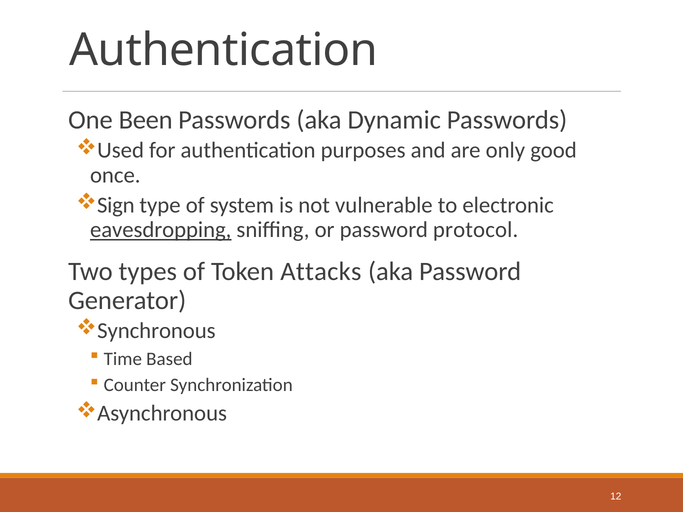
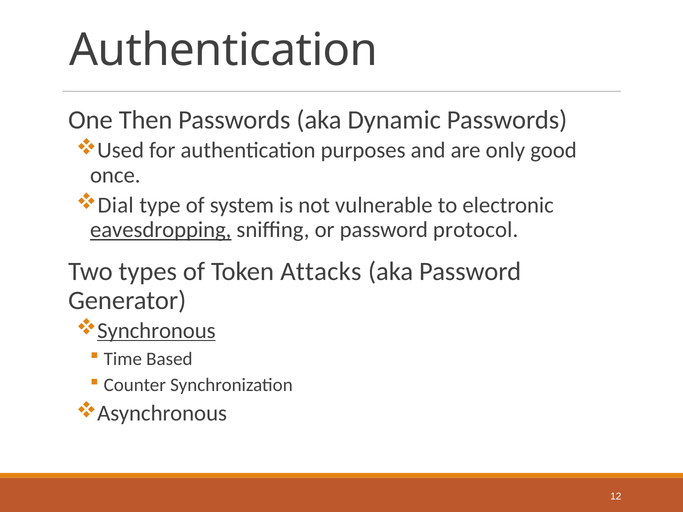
Been: Been -> Then
Sign: Sign -> Dial
Synchronous underline: none -> present
